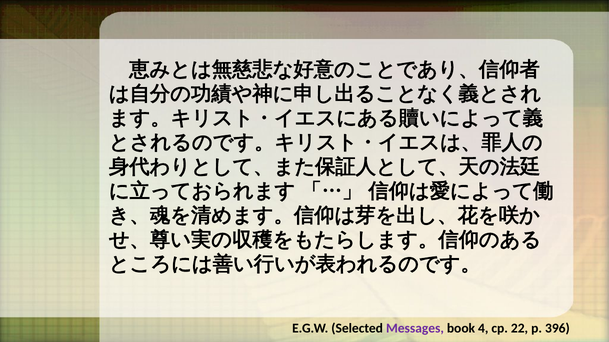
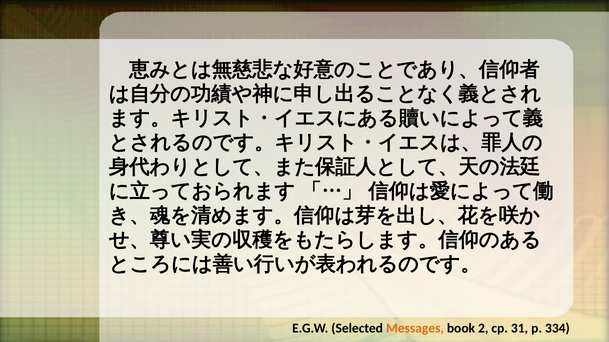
Messages colour: purple -> orange
4: 4 -> 2
22: 22 -> 31
396: 396 -> 334
